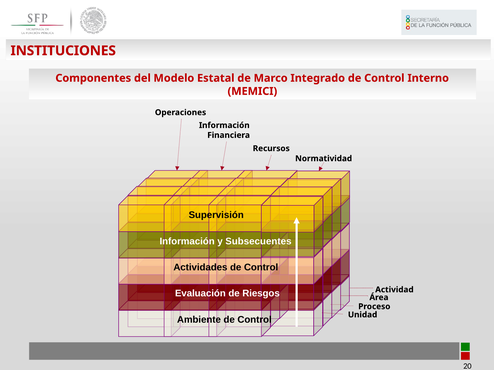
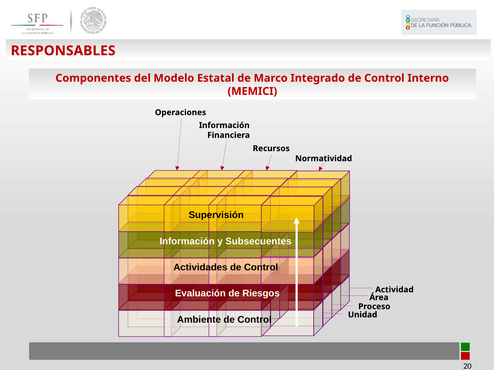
INSTITUCIONES: INSTITUCIONES -> RESPONSABLES
